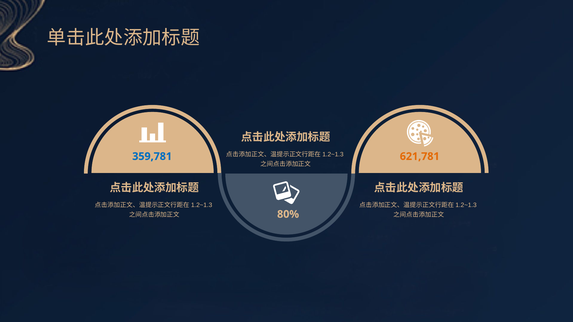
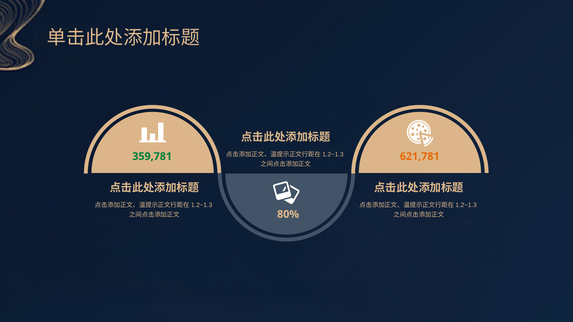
359,781 colour: blue -> green
